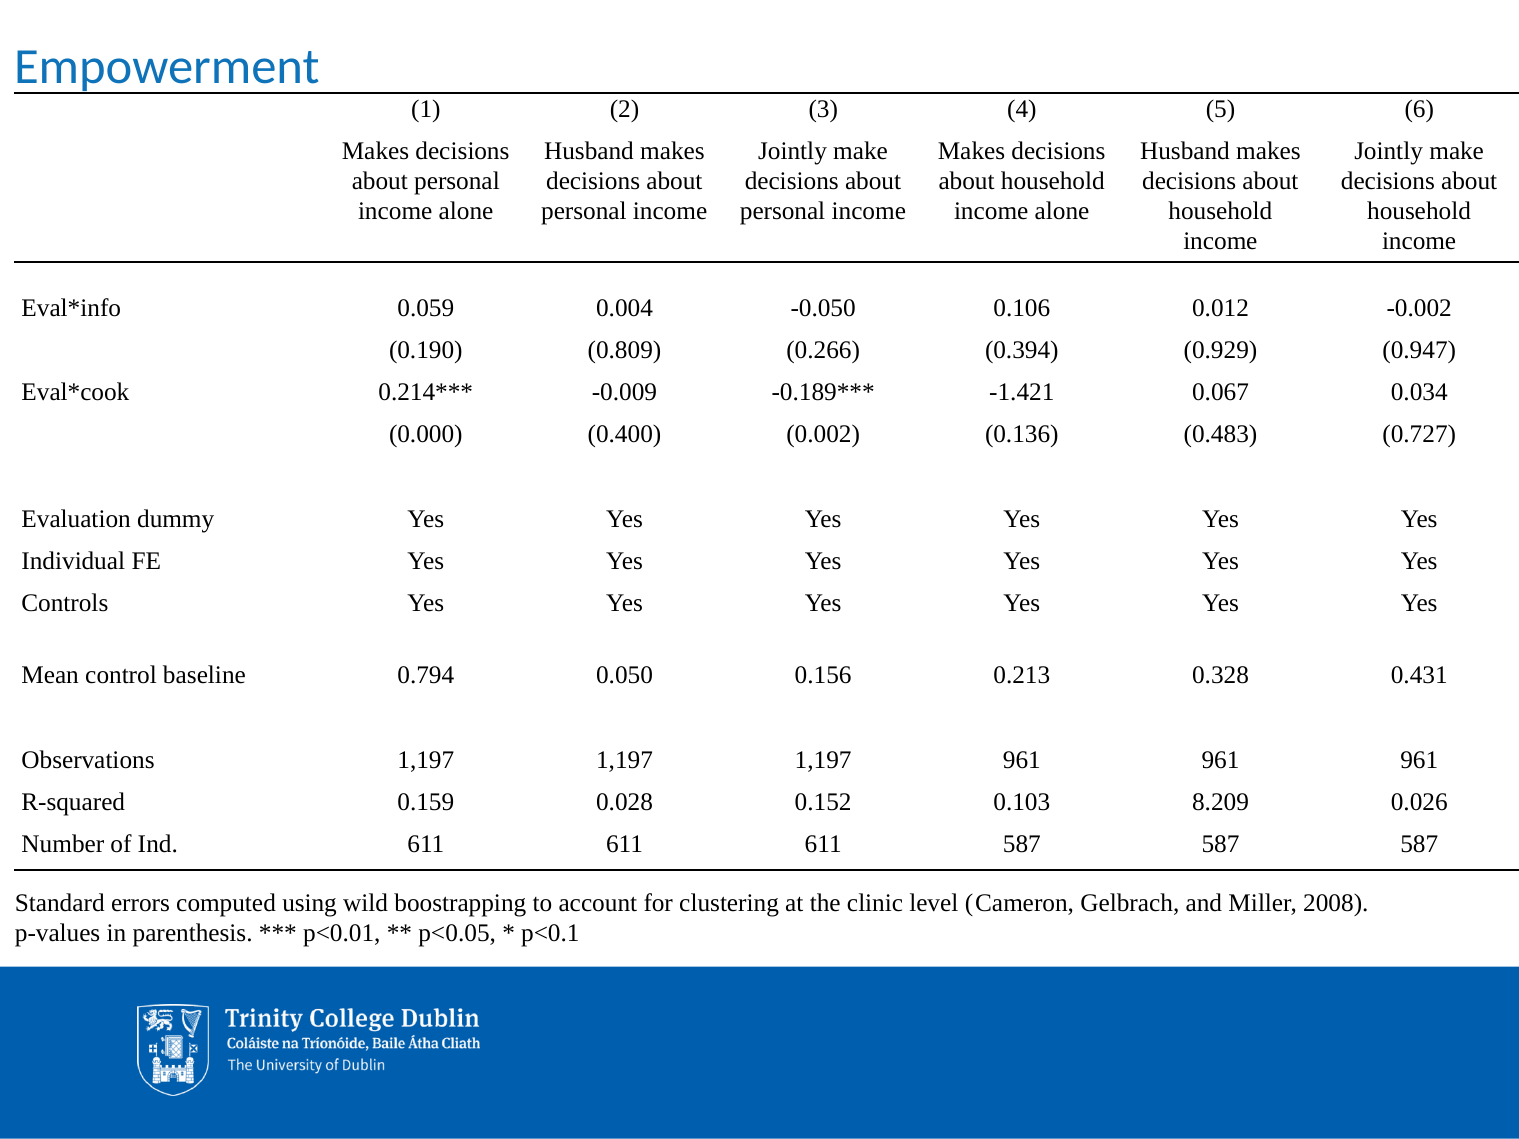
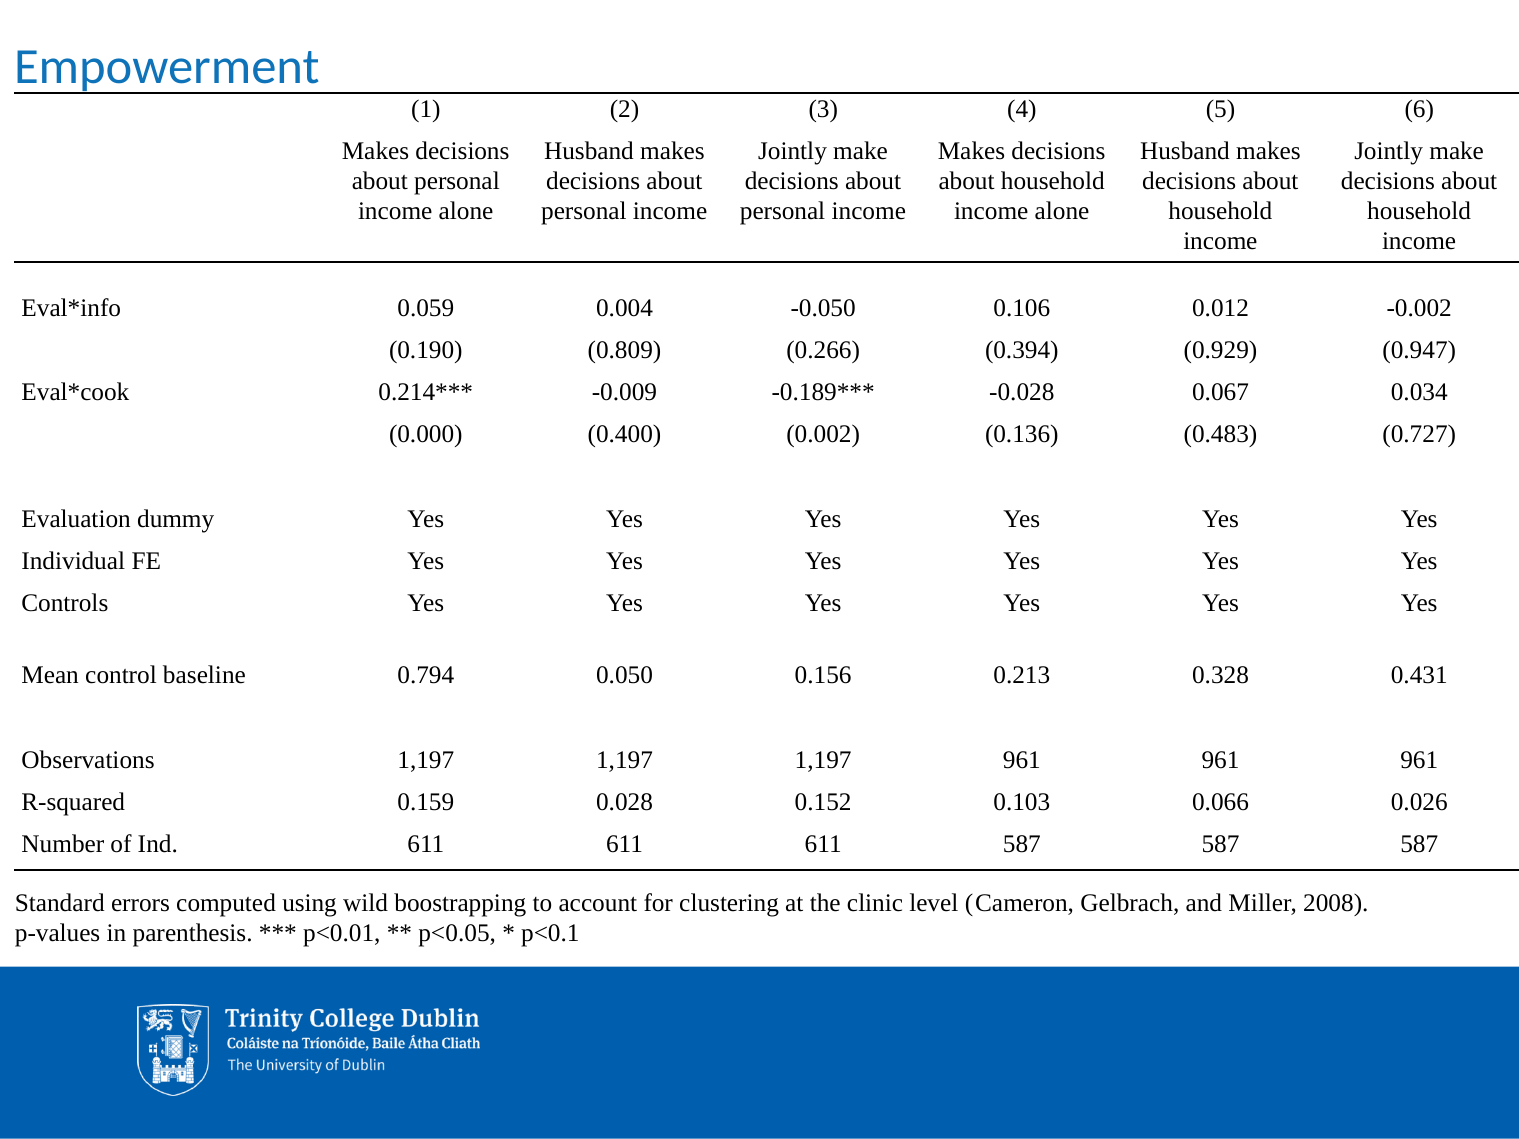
-1.421: -1.421 -> -0.028
8.209: 8.209 -> 0.066
